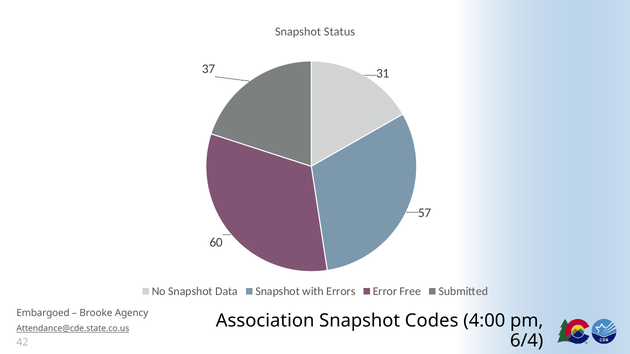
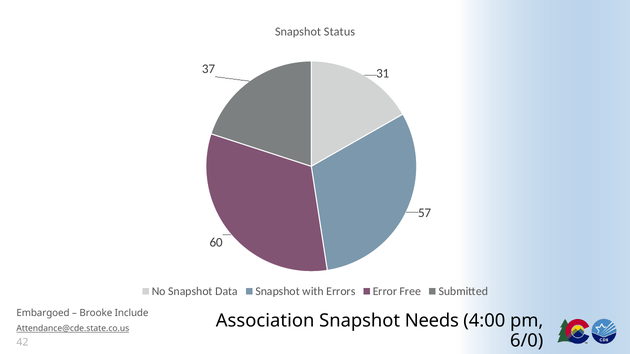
Agency: Agency -> Include
Codes: Codes -> Needs
6/4: 6/4 -> 6/0
